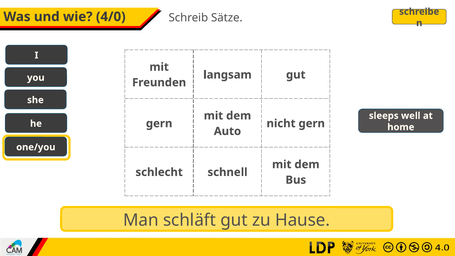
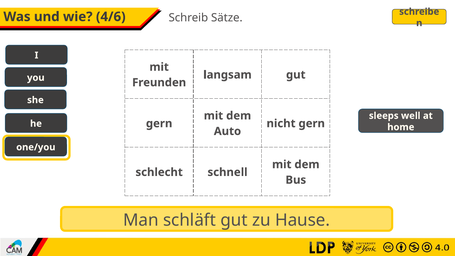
4/0: 4/0 -> 4/6
